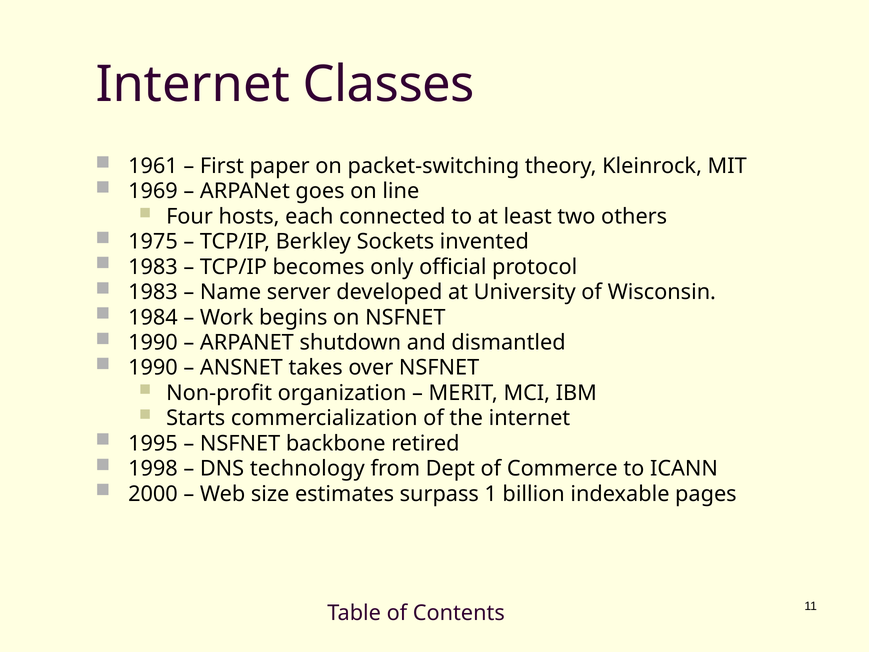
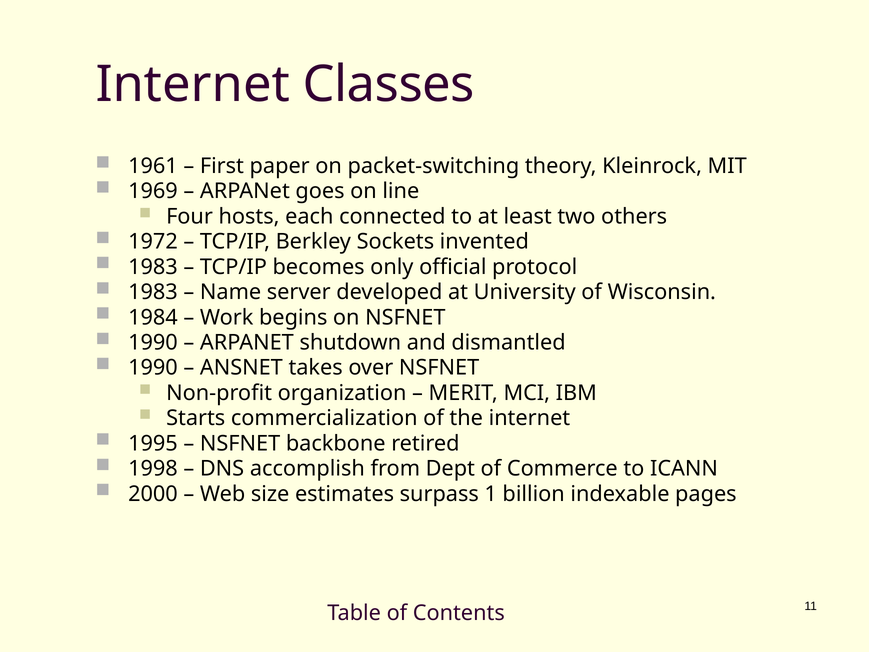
1975: 1975 -> 1972
technology: technology -> accomplish
